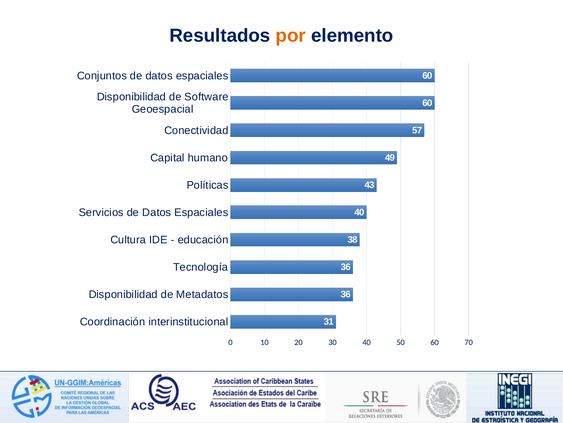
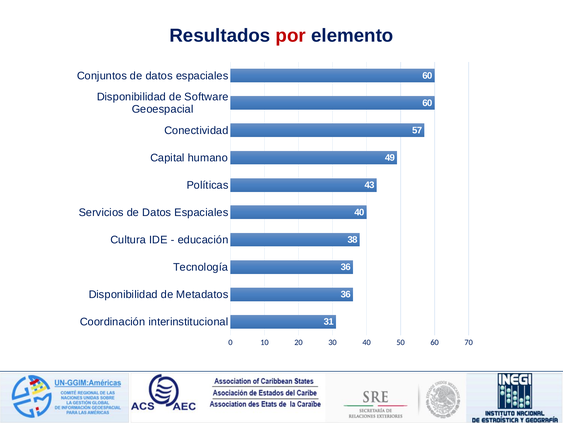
por colour: orange -> red
